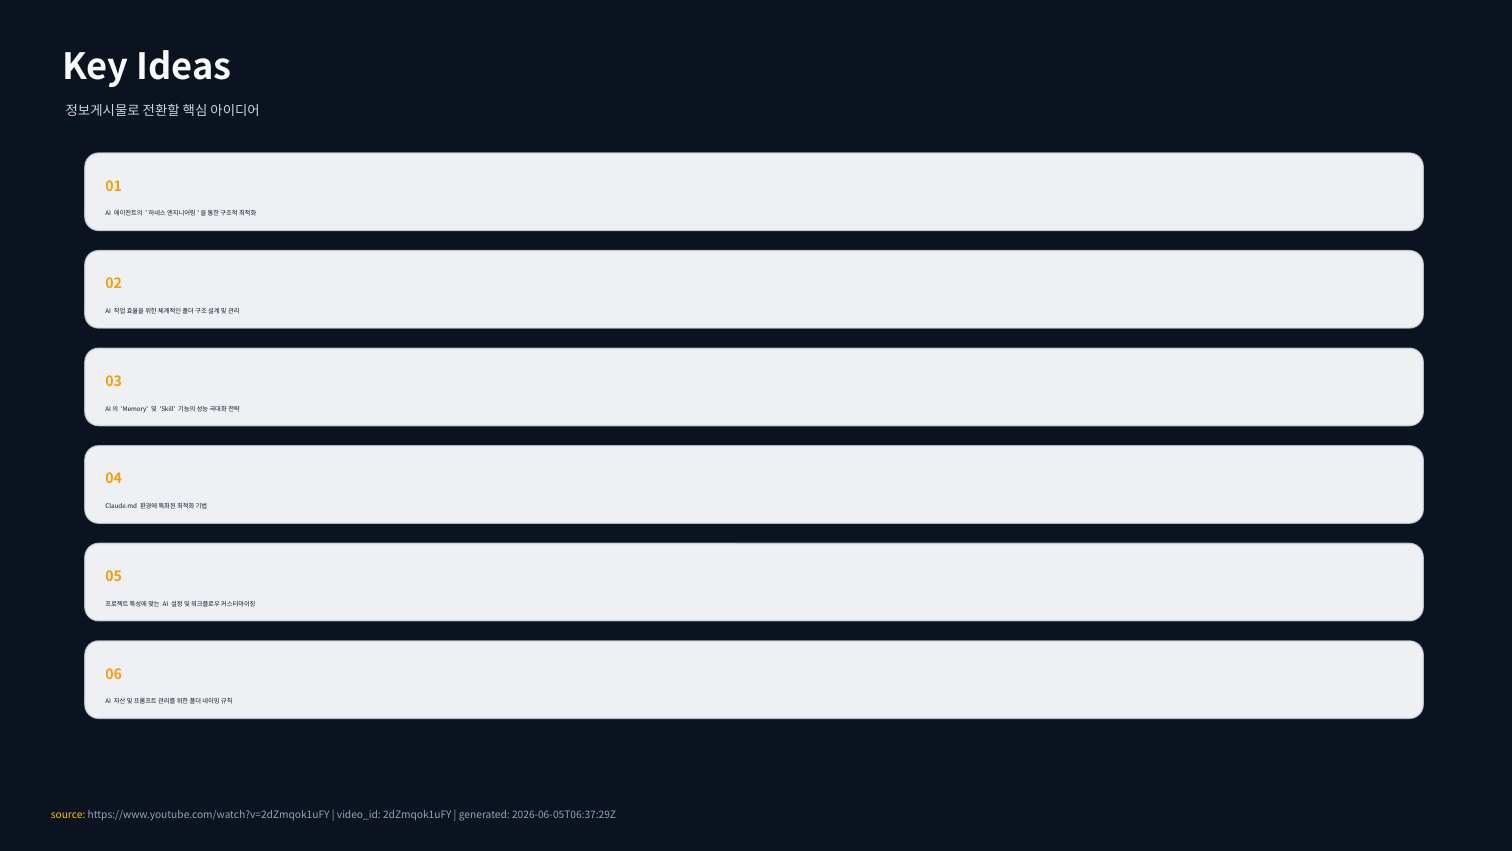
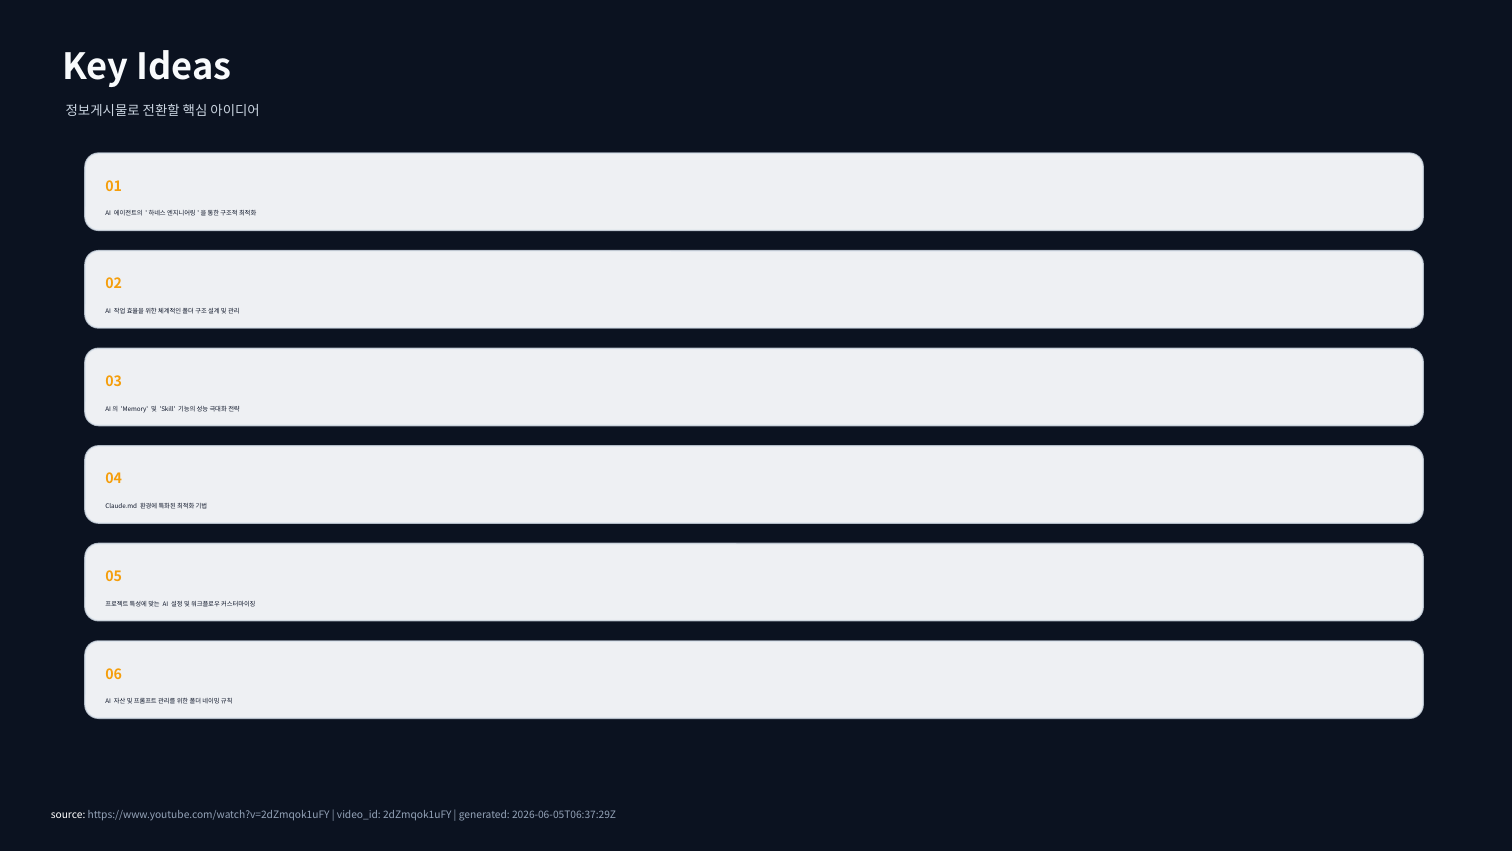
source colour: yellow -> white
